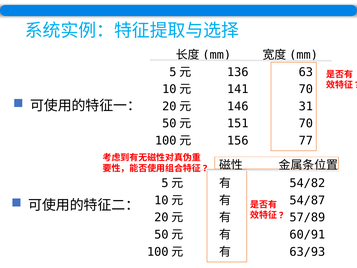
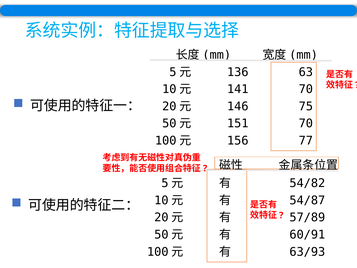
31: 31 -> 75
